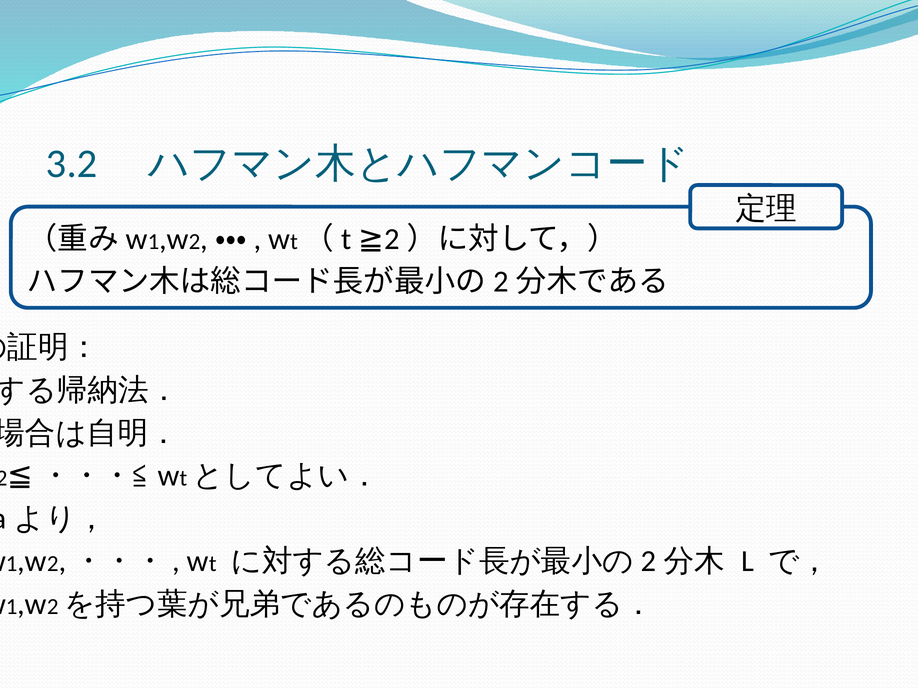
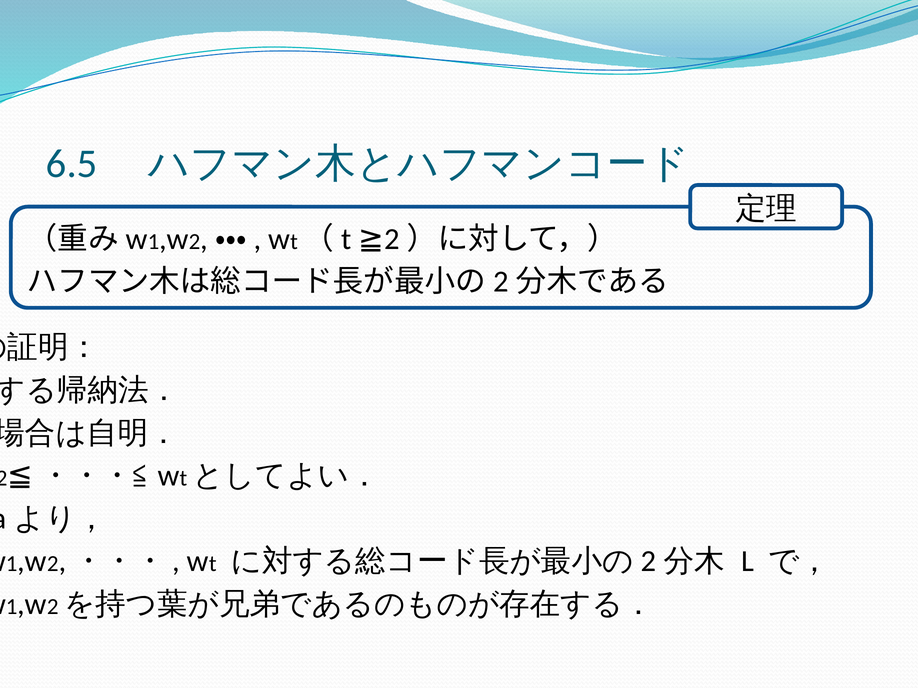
3.2: 3.2 -> 6.5
